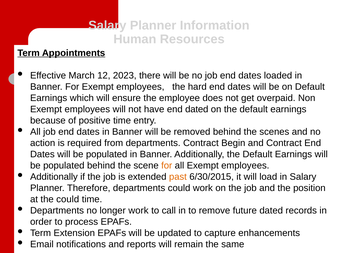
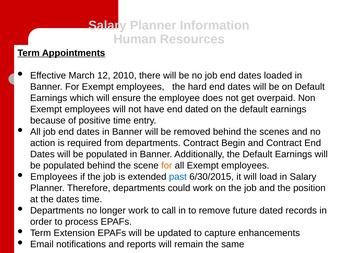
2023: 2023 -> 2010
Additionally at (54, 177): Additionally -> Employees
past colour: orange -> blue
the could: could -> dates
